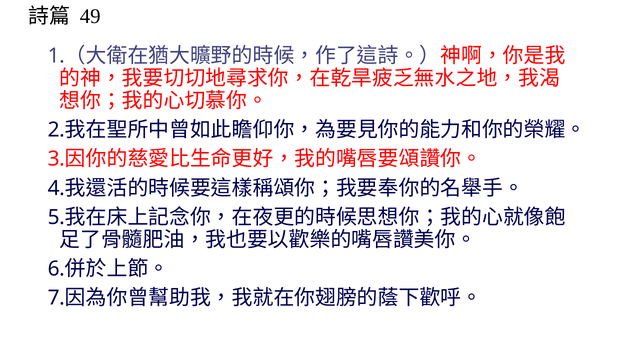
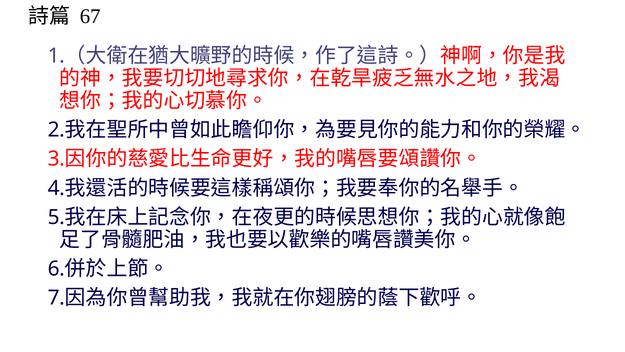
49: 49 -> 67
